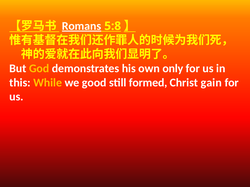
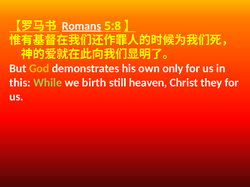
While colour: yellow -> light green
good: good -> birth
formed: formed -> heaven
gain: gain -> they
